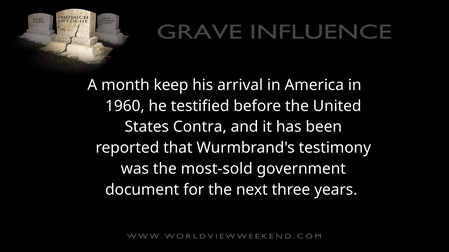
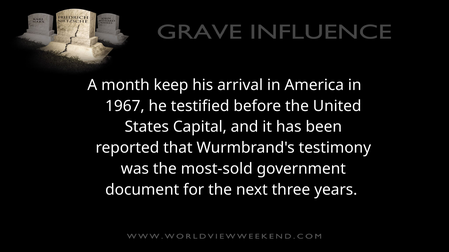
1960: 1960 -> 1967
Contra: Contra -> Capital
